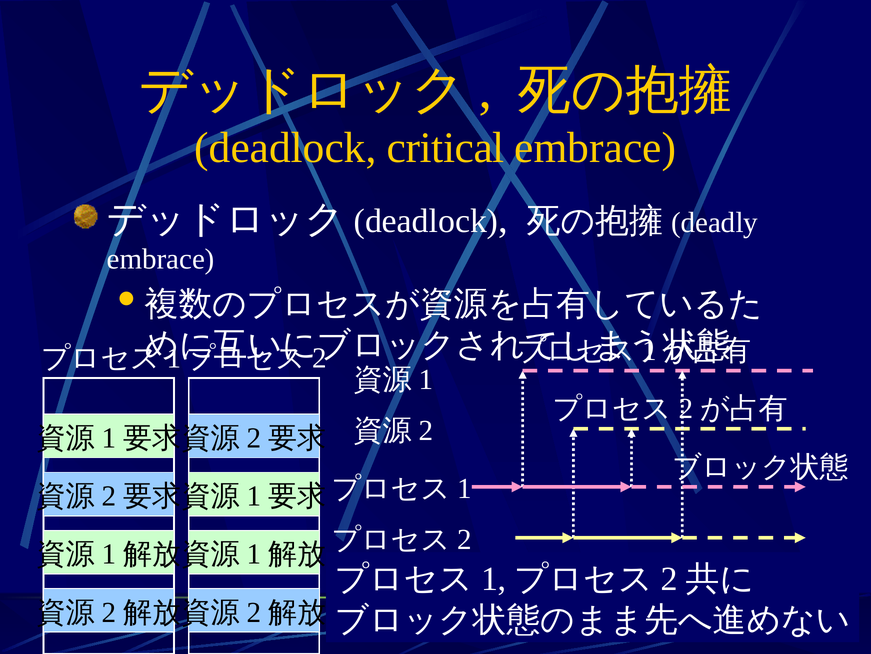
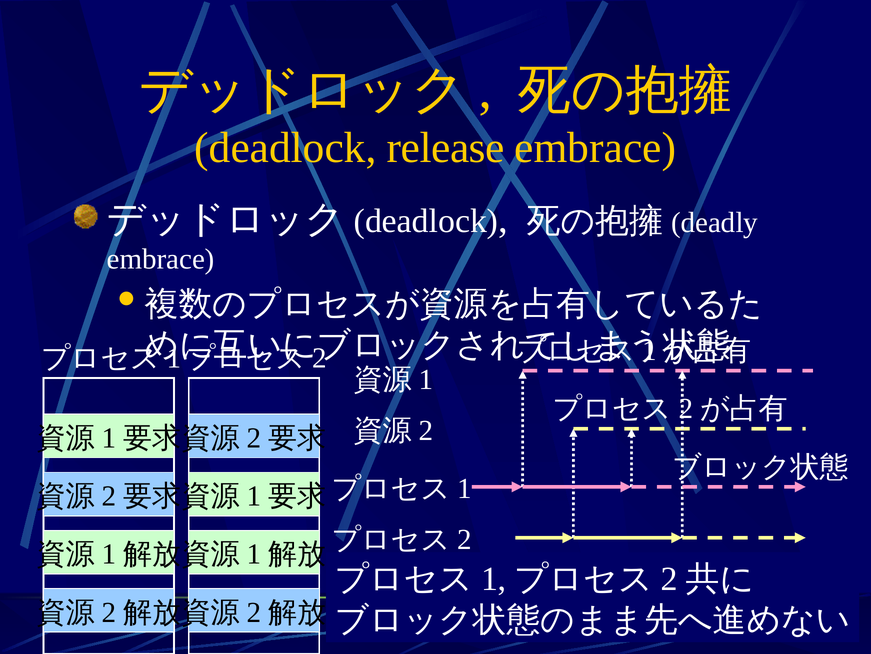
critical: critical -> release
